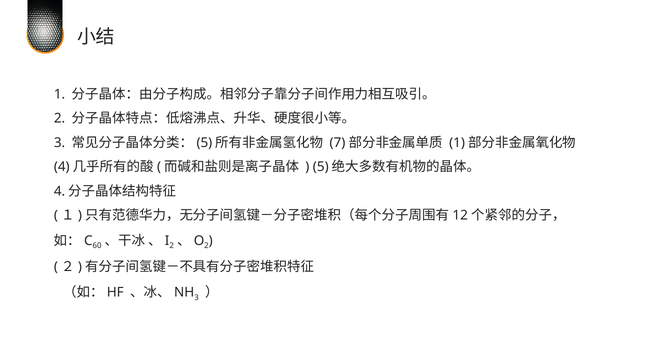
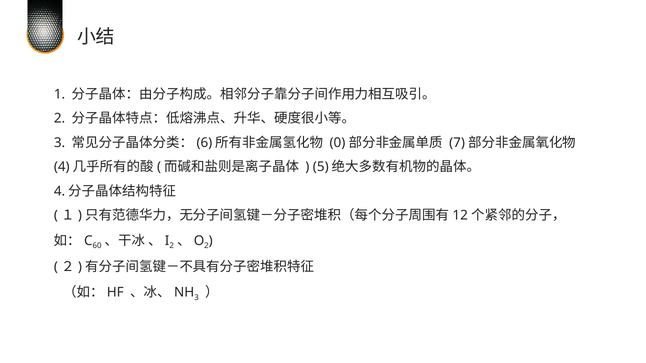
5 at (204, 143): 5 -> 6
7: 7 -> 0
1 at (457, 143): 1 -> 7
